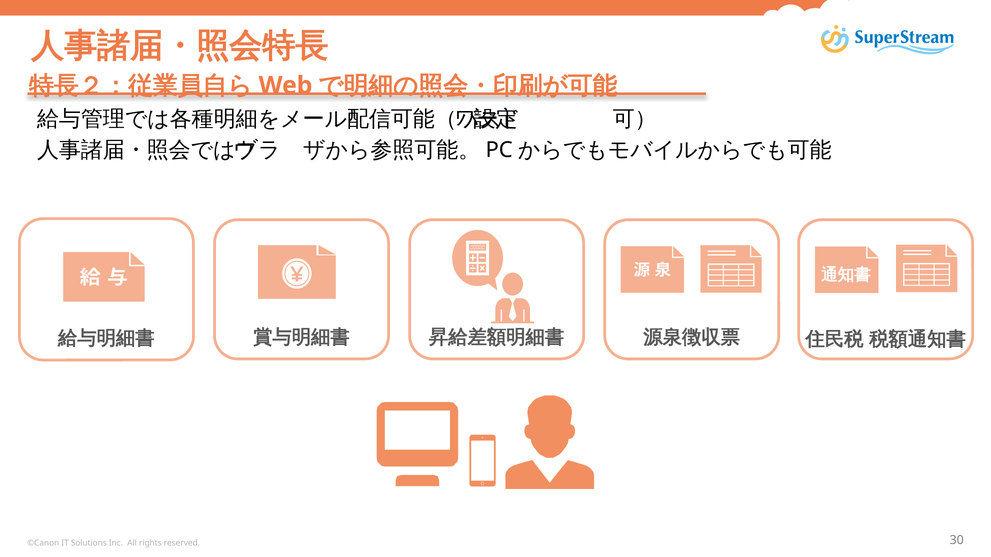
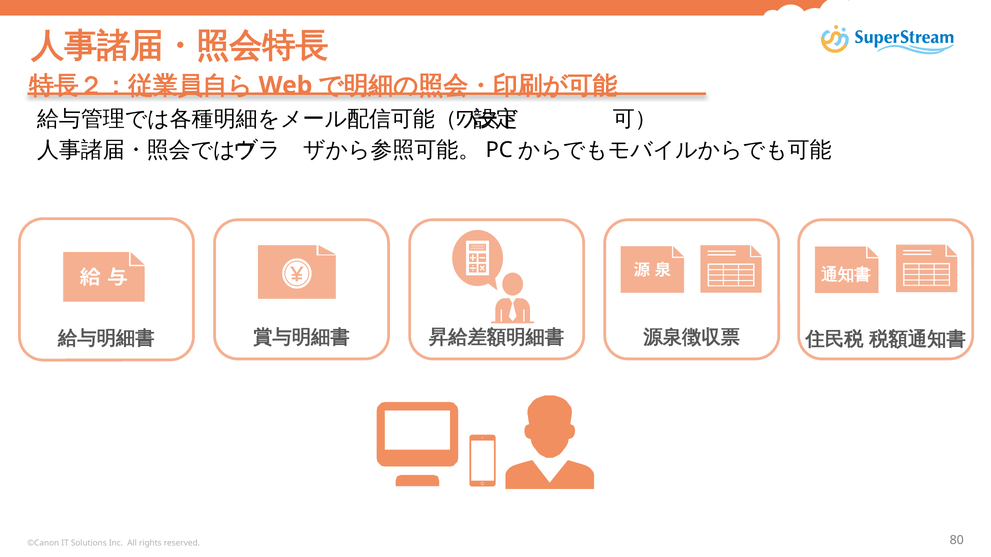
30: 30 -> 80
